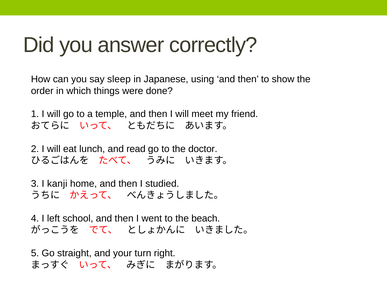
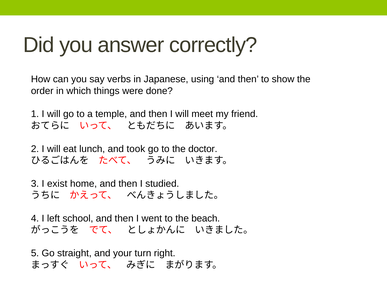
sleep: sleep -> verbs
read: read -> took
kanji: kanji -> exist
